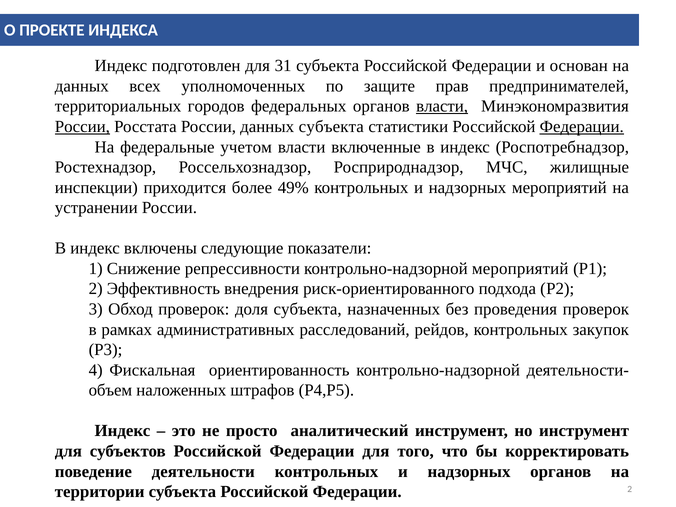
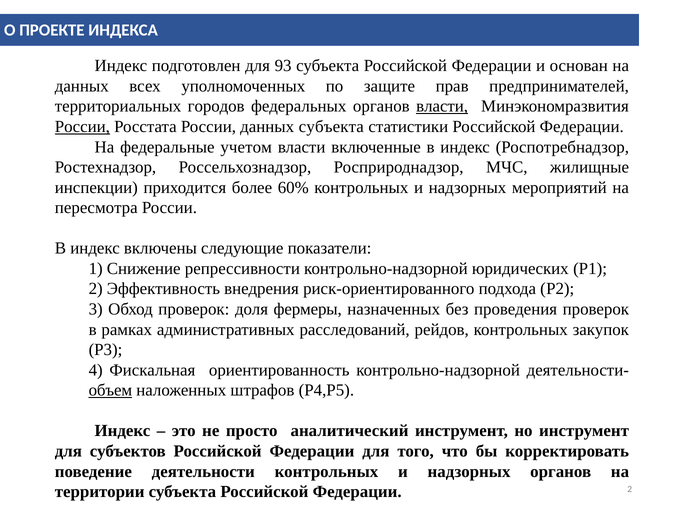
31: 31 -> 93
Федерации at (582, 127) underline: present -> none
49%: 49% -> 60%
устранении: устранении -> пересмотра
контрольно-надзорной мероприятий: мероприятий -> юридических
доля субъекта: субъекта -> фермеры
объем underline: none -> present
